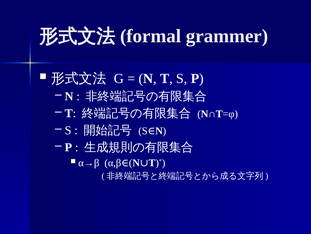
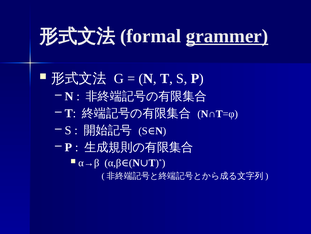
grammer underline: none -> present
